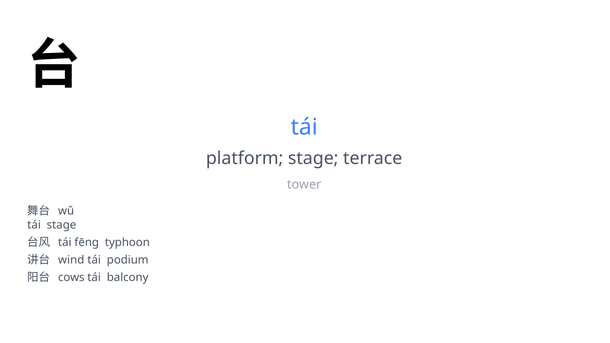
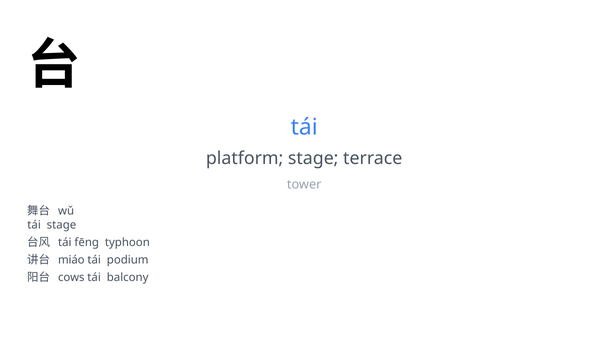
wind: wind -> miáo
